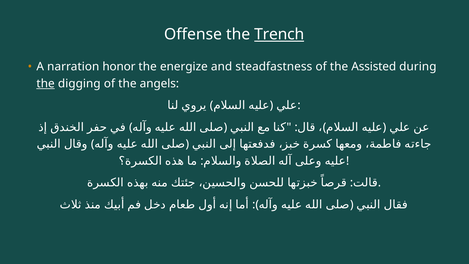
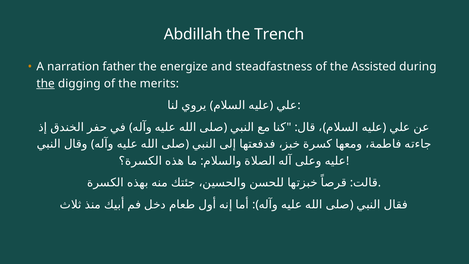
Offense: Offense -> Abdillah
Trench underline: present -> none
honor: honor -> father
angels: angels -> merits
